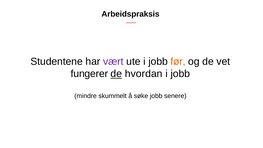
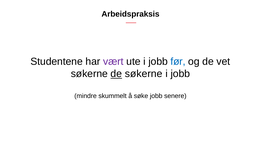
før colour: orange -> blue
fungerer at (89, 74): fungerer -> søkerne
de hvordan: hvordan -> søkerne
